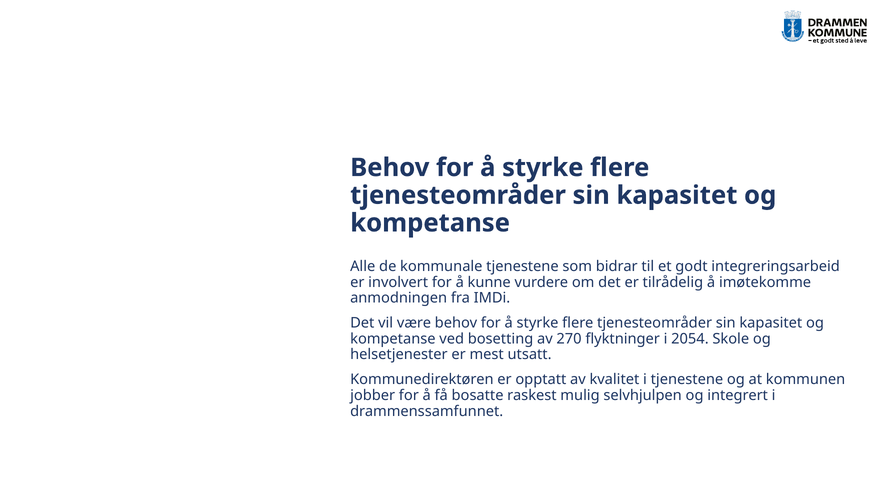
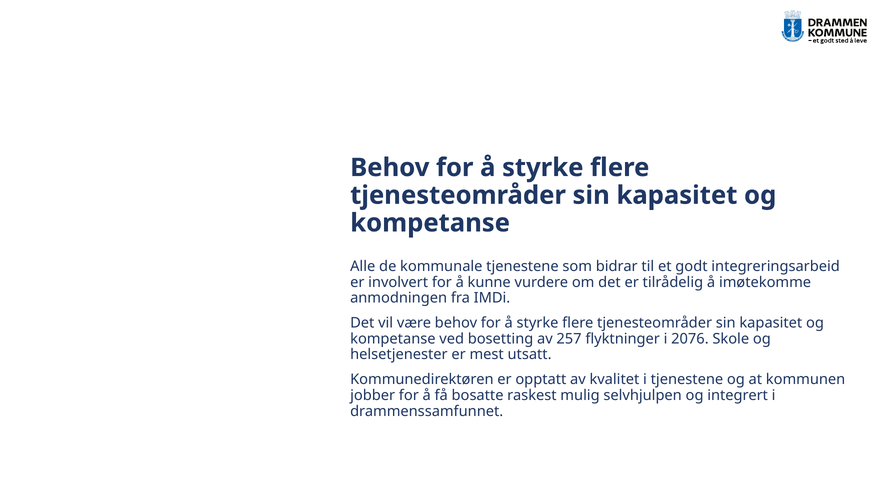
270: 270 -> 257
2054: 2054 -> 2076
